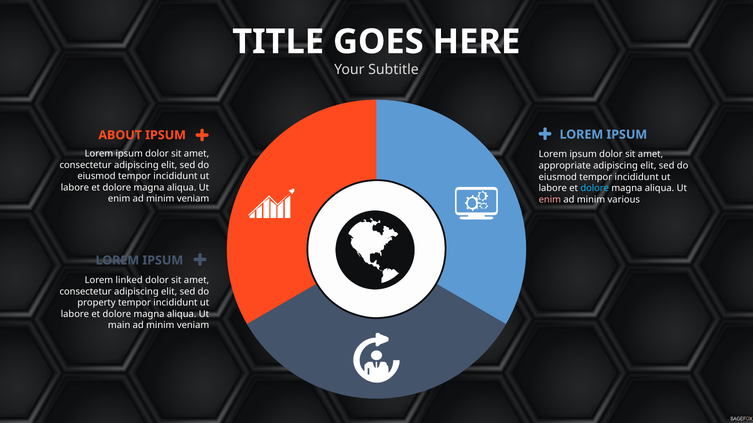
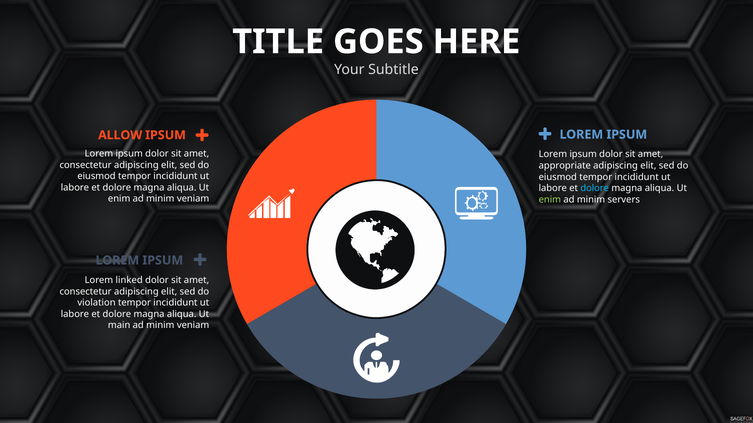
ABOUT: ABOUT -> ALLOW
enim at (550, 200) colour: pink -> light green
various: various -> servers
property: property -> violation
